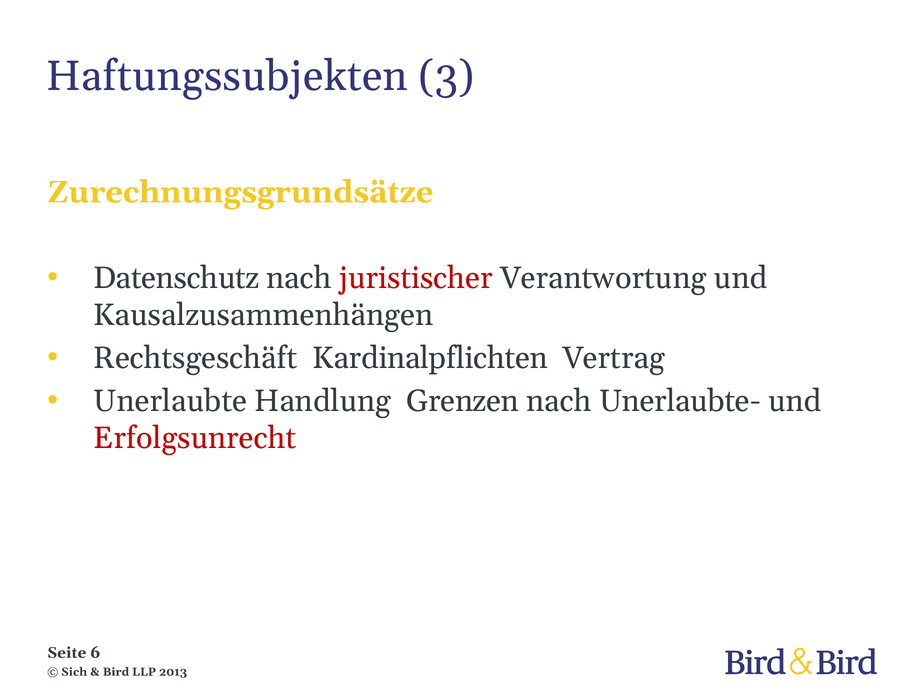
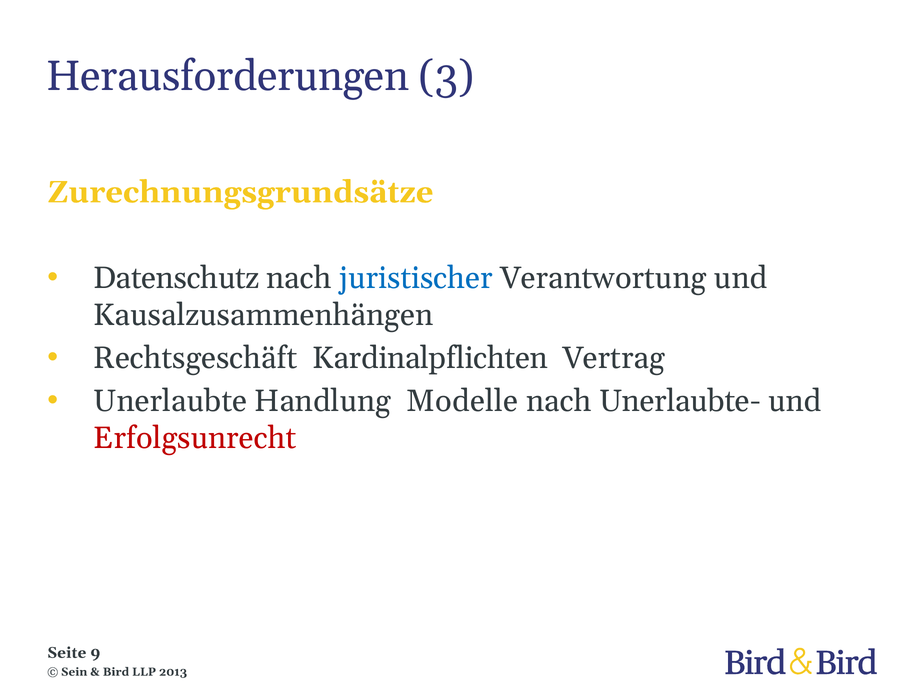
Haftungssubjekten: Haftungssubjekten -> Herausforderungen
juristischer colour: red -> blue
Grenzen: Grenzen -> Modelle
6: 6 -> 9
Sich: Sich -> Sein
